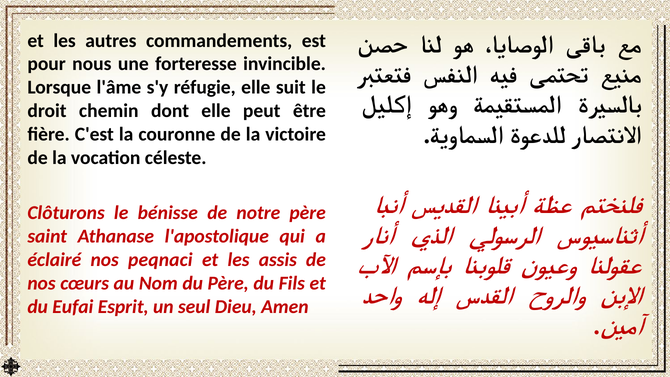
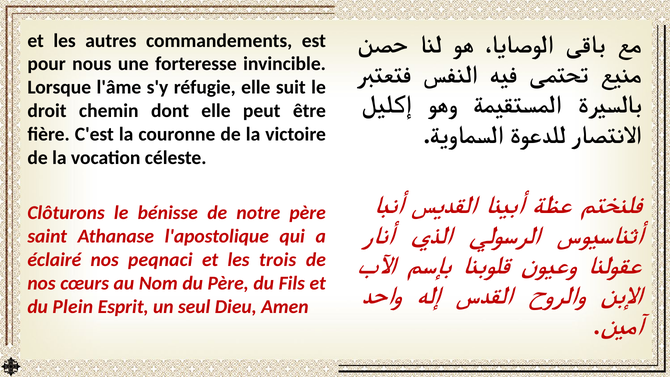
assis: assis -> trois
Eufai: Eufai -> Plein
